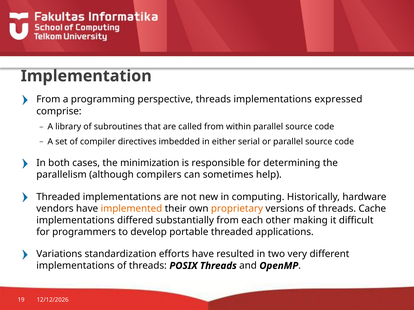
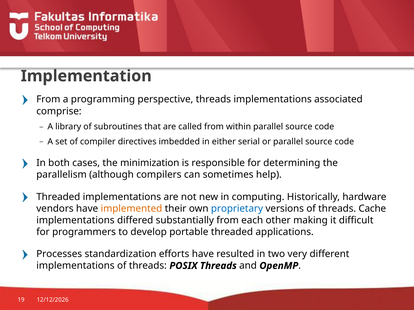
expressed: expressed -> associated
proprietary colour: orange -> blue
Variations: Variations -> Processes
